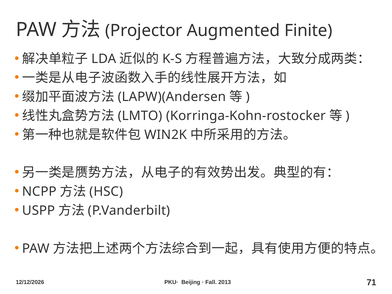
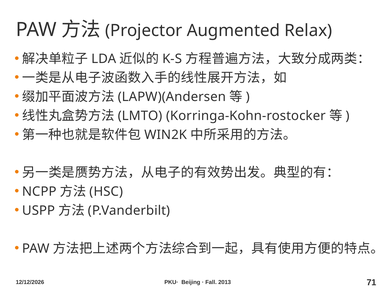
Finite: Finite -> Relax
